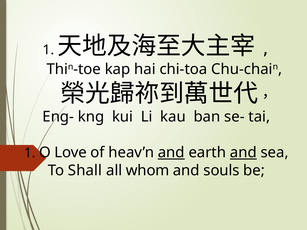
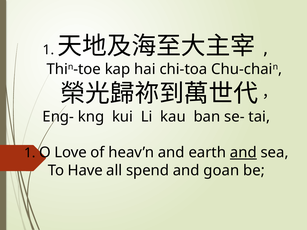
and at (171, 153) underline: present -> none
Shall: Shall -> Have
whom: whom -> spend
souls: souls -> goan
